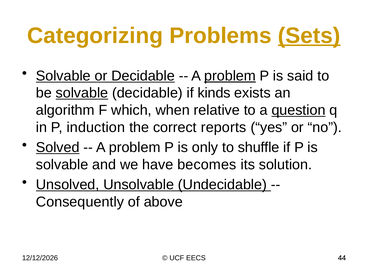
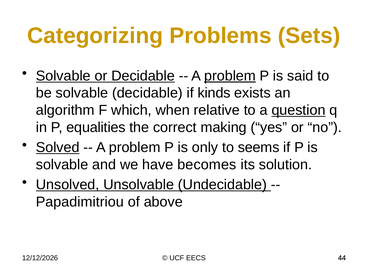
Sets underline: present -> none
solvable at (82, 93) underline: present -> none
induction: induction -> equalities
reports: reports -> making
shuffle: shuffle -> seems
Consequently: Consequently -> Papadimitriou
